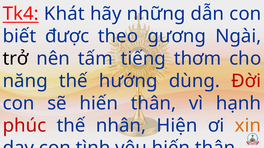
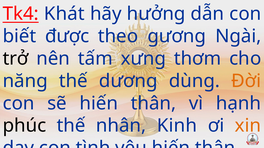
những: những -> hưởng
tiếng: tiếng -> xưng
hướng: hướng -> dương
Đời colour: red -> orange
phúc colour: red -> black
Hiện: Hiện -> Kinh
